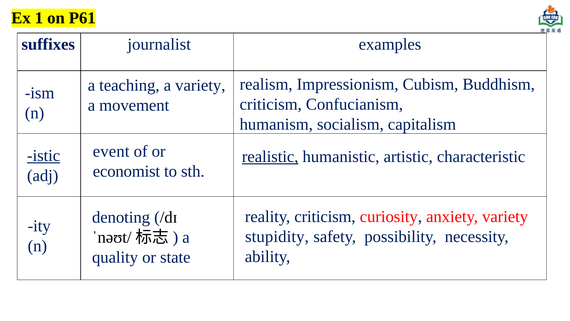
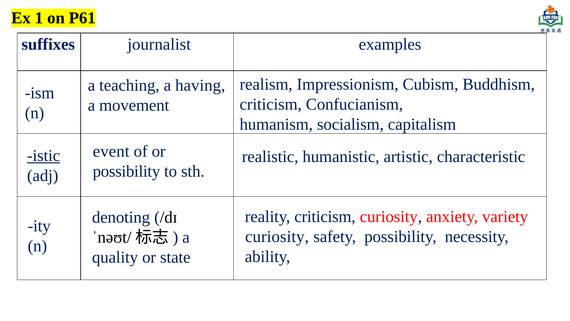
a variety: variety -> having
realistic underline: present -> none
economist at (126, 171): economist -> possibility
stupidity at (277, 237): stupidity -> curiosity
